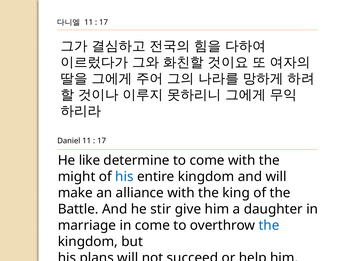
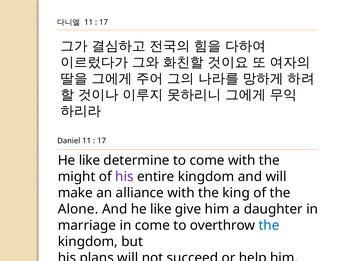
his at (124, 177) colour: blue -> purple
Battle: Battle -> Alone
And he stir: stir -> like
